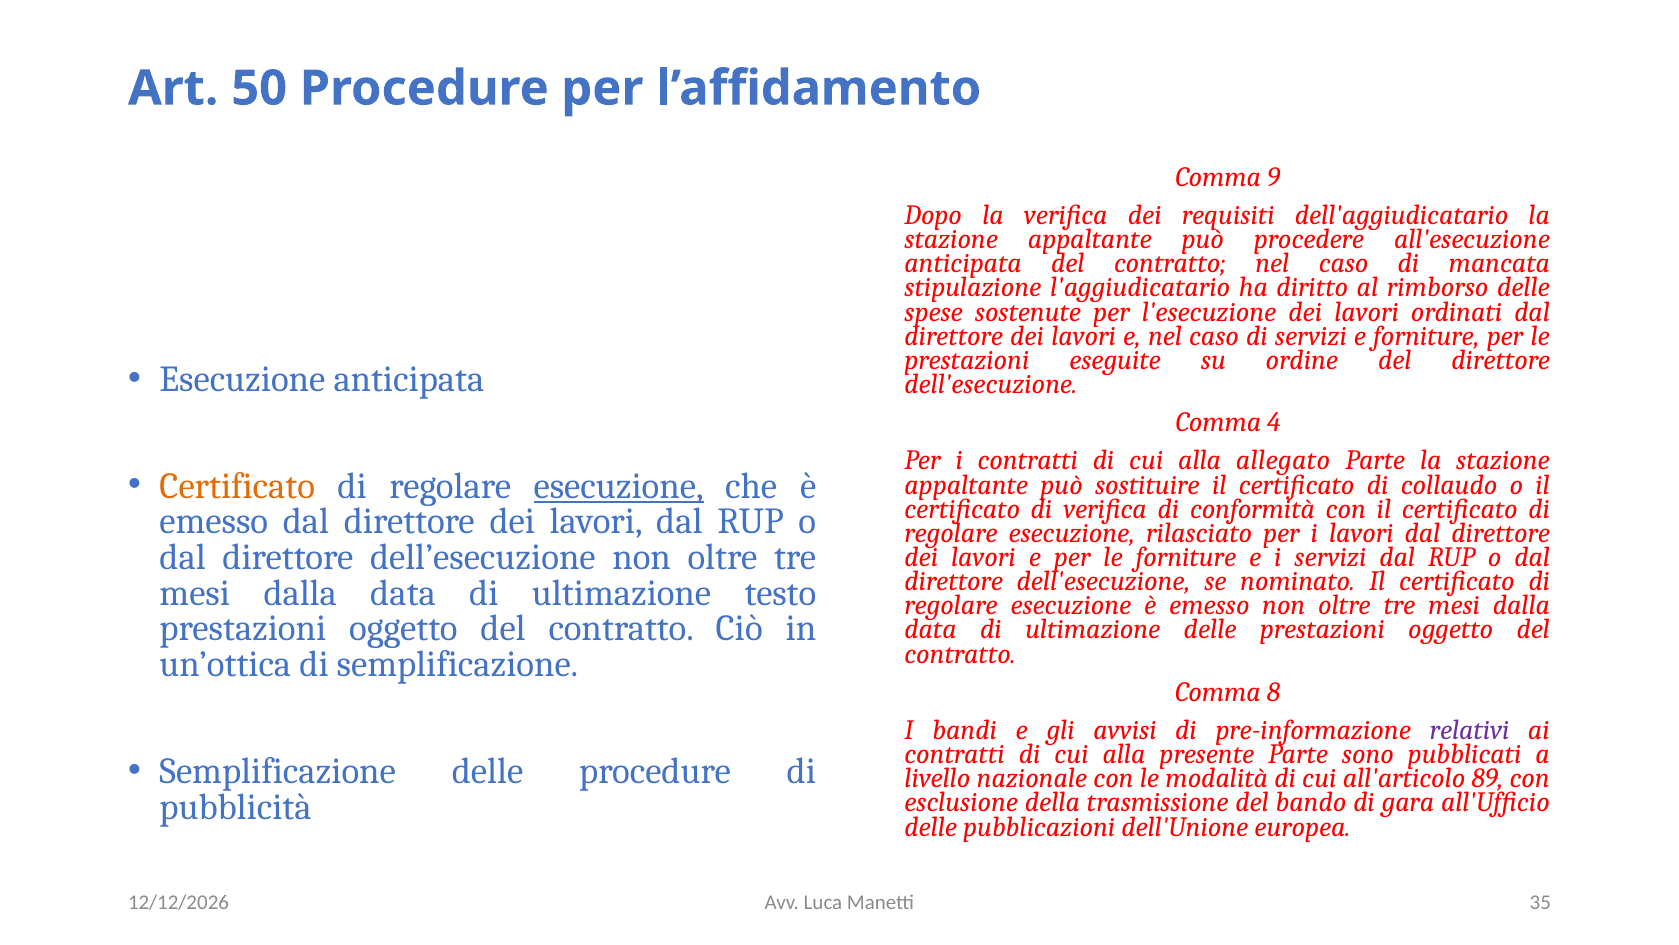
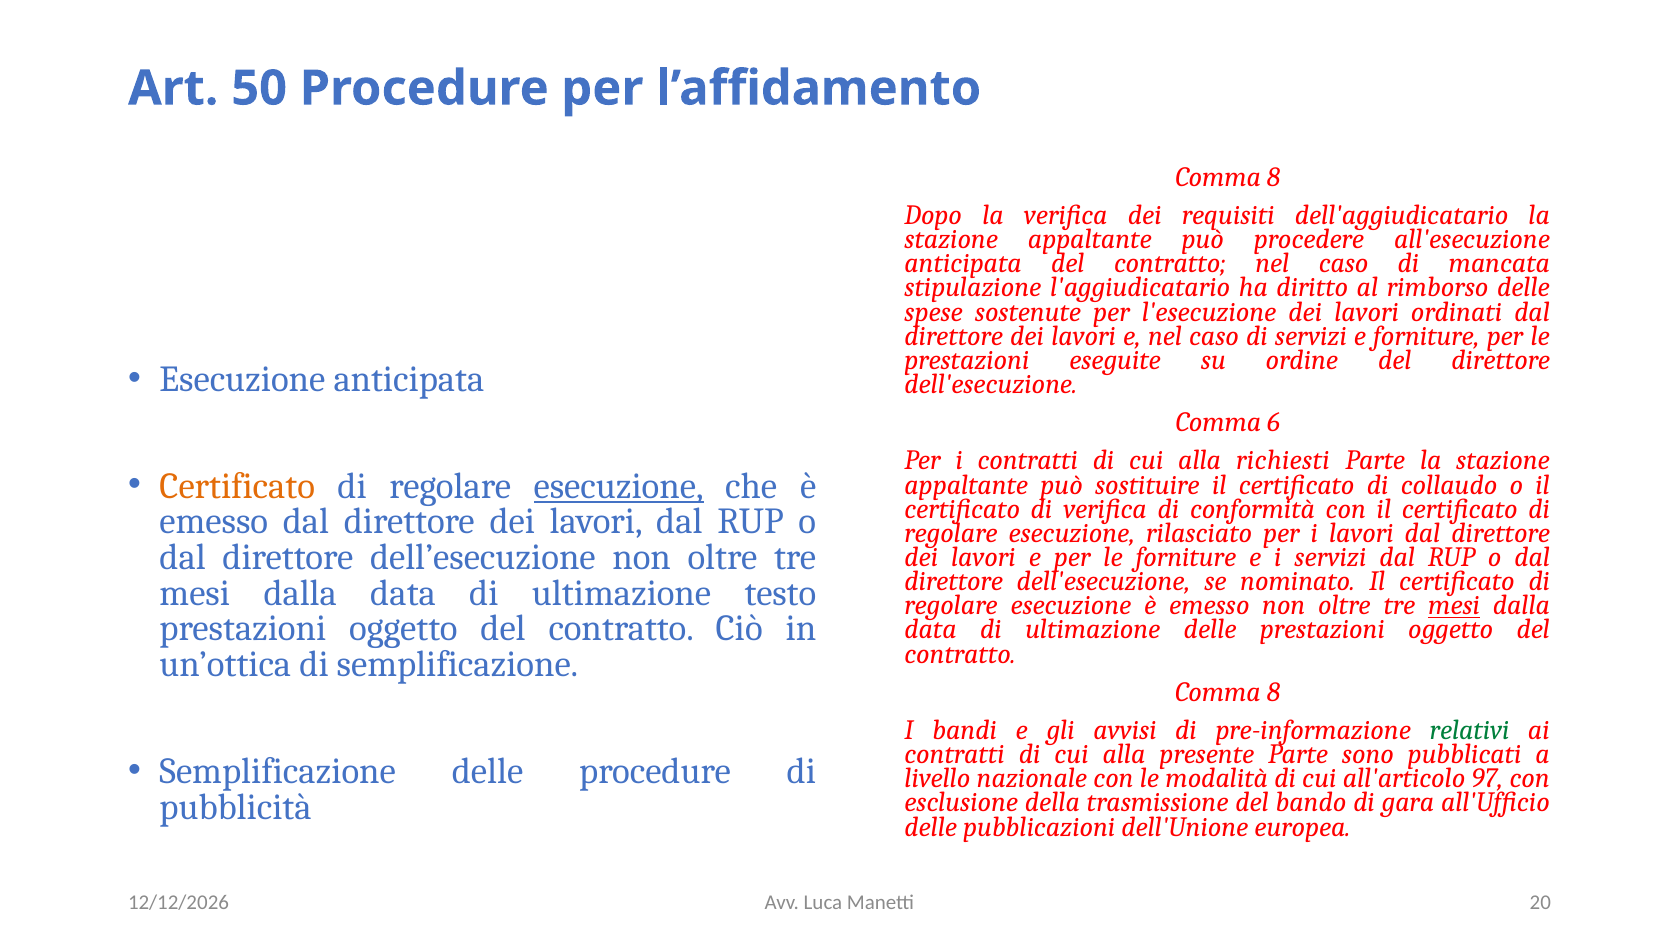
9 at (1274, 177): 9 -> 8
4: 4 -> 6
allegato: allegato -> richiesti
mesi at (1454, 605) underline: none -> present
relativi colour: purple -> green
89: 89 -> 97
35: 35 -> 20
